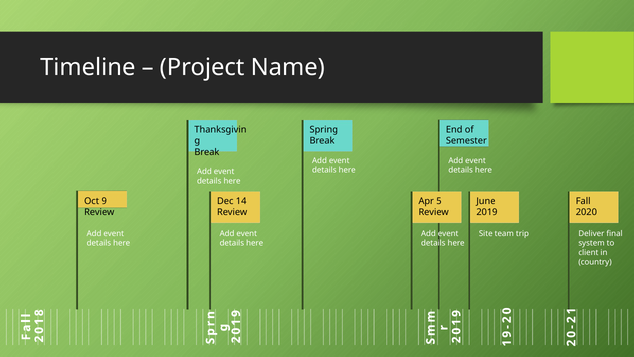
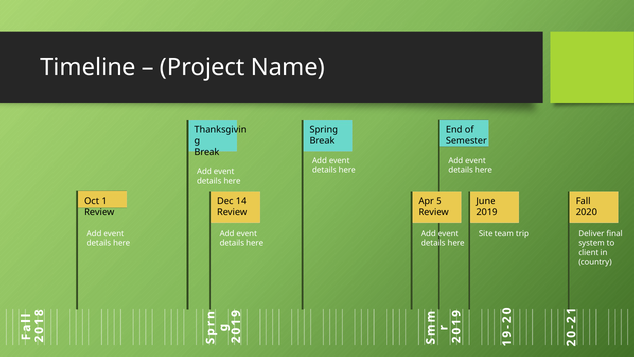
Oct 9: 9 -> 1
